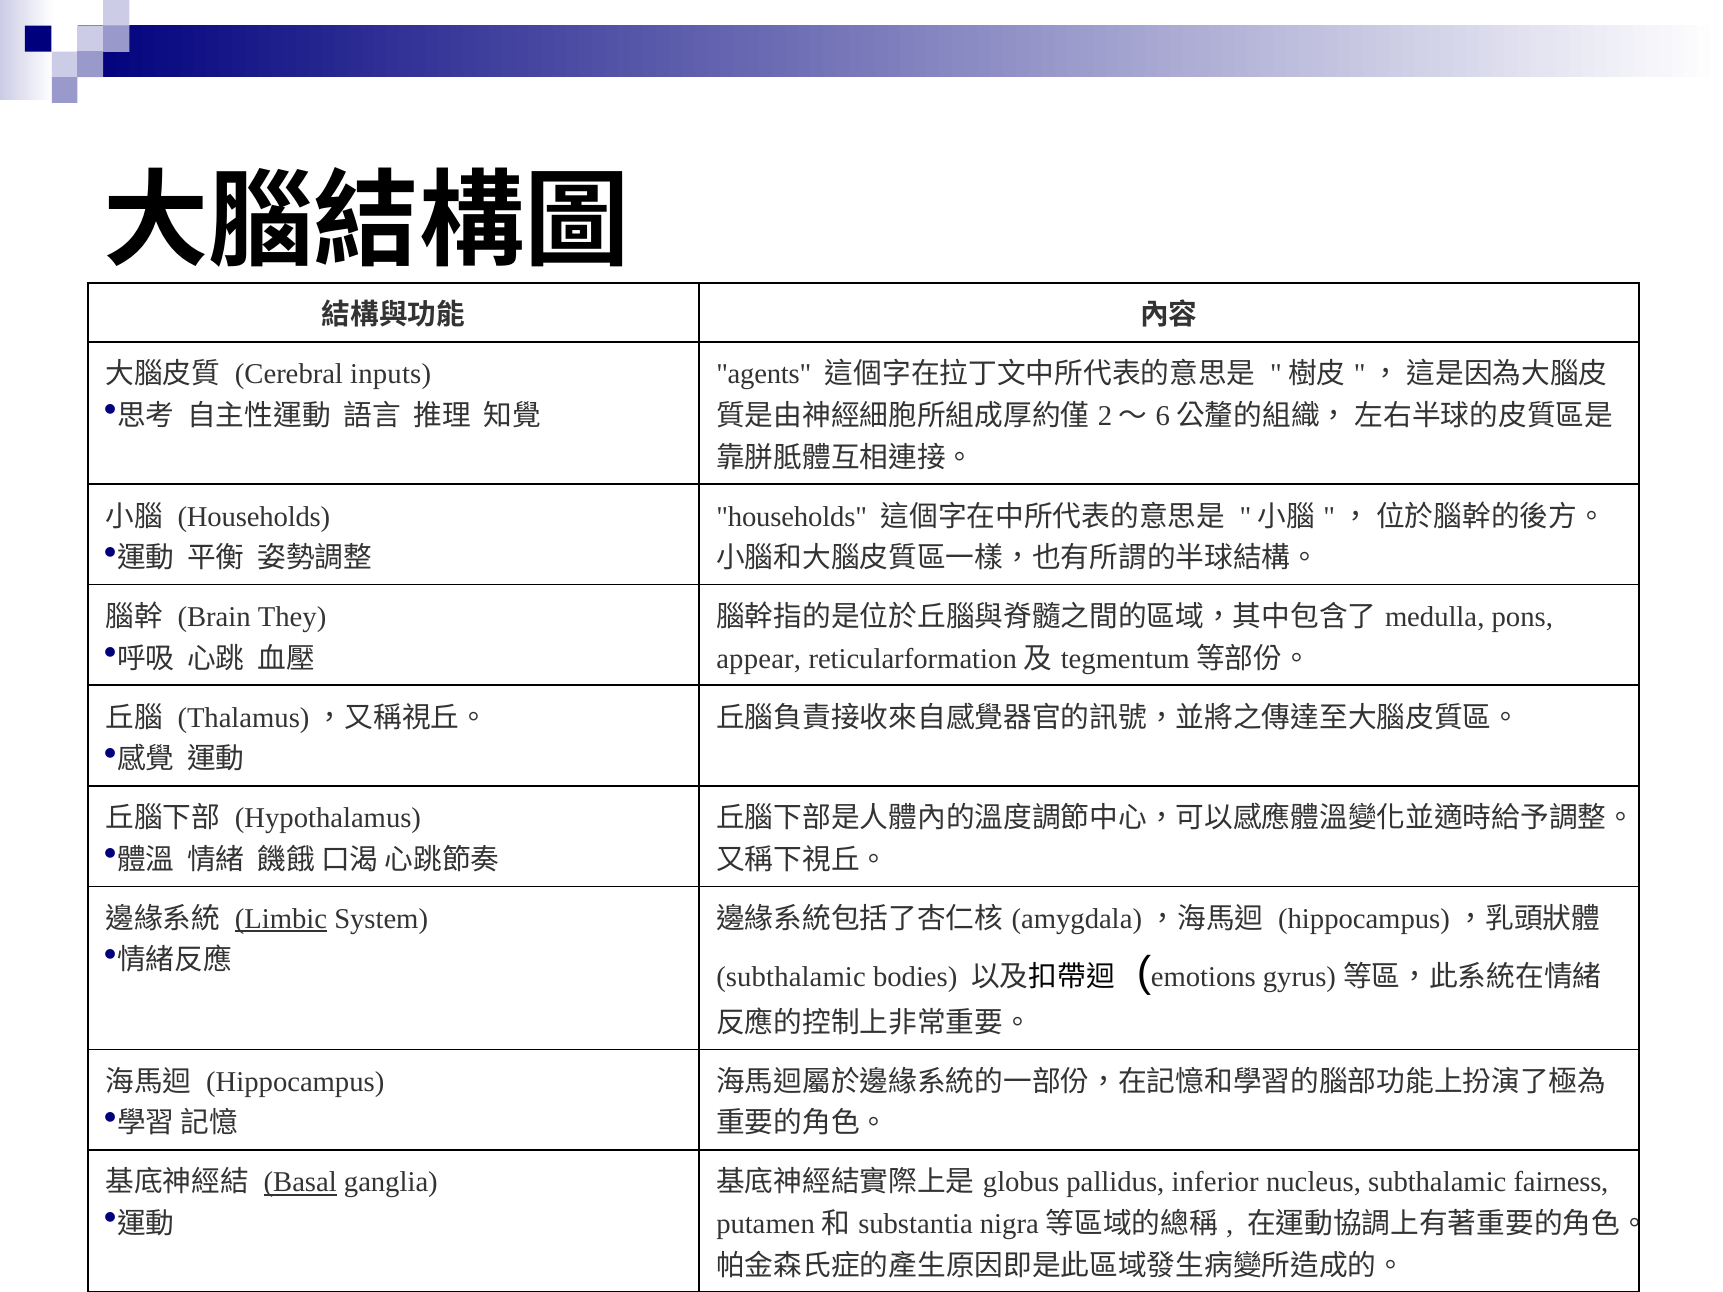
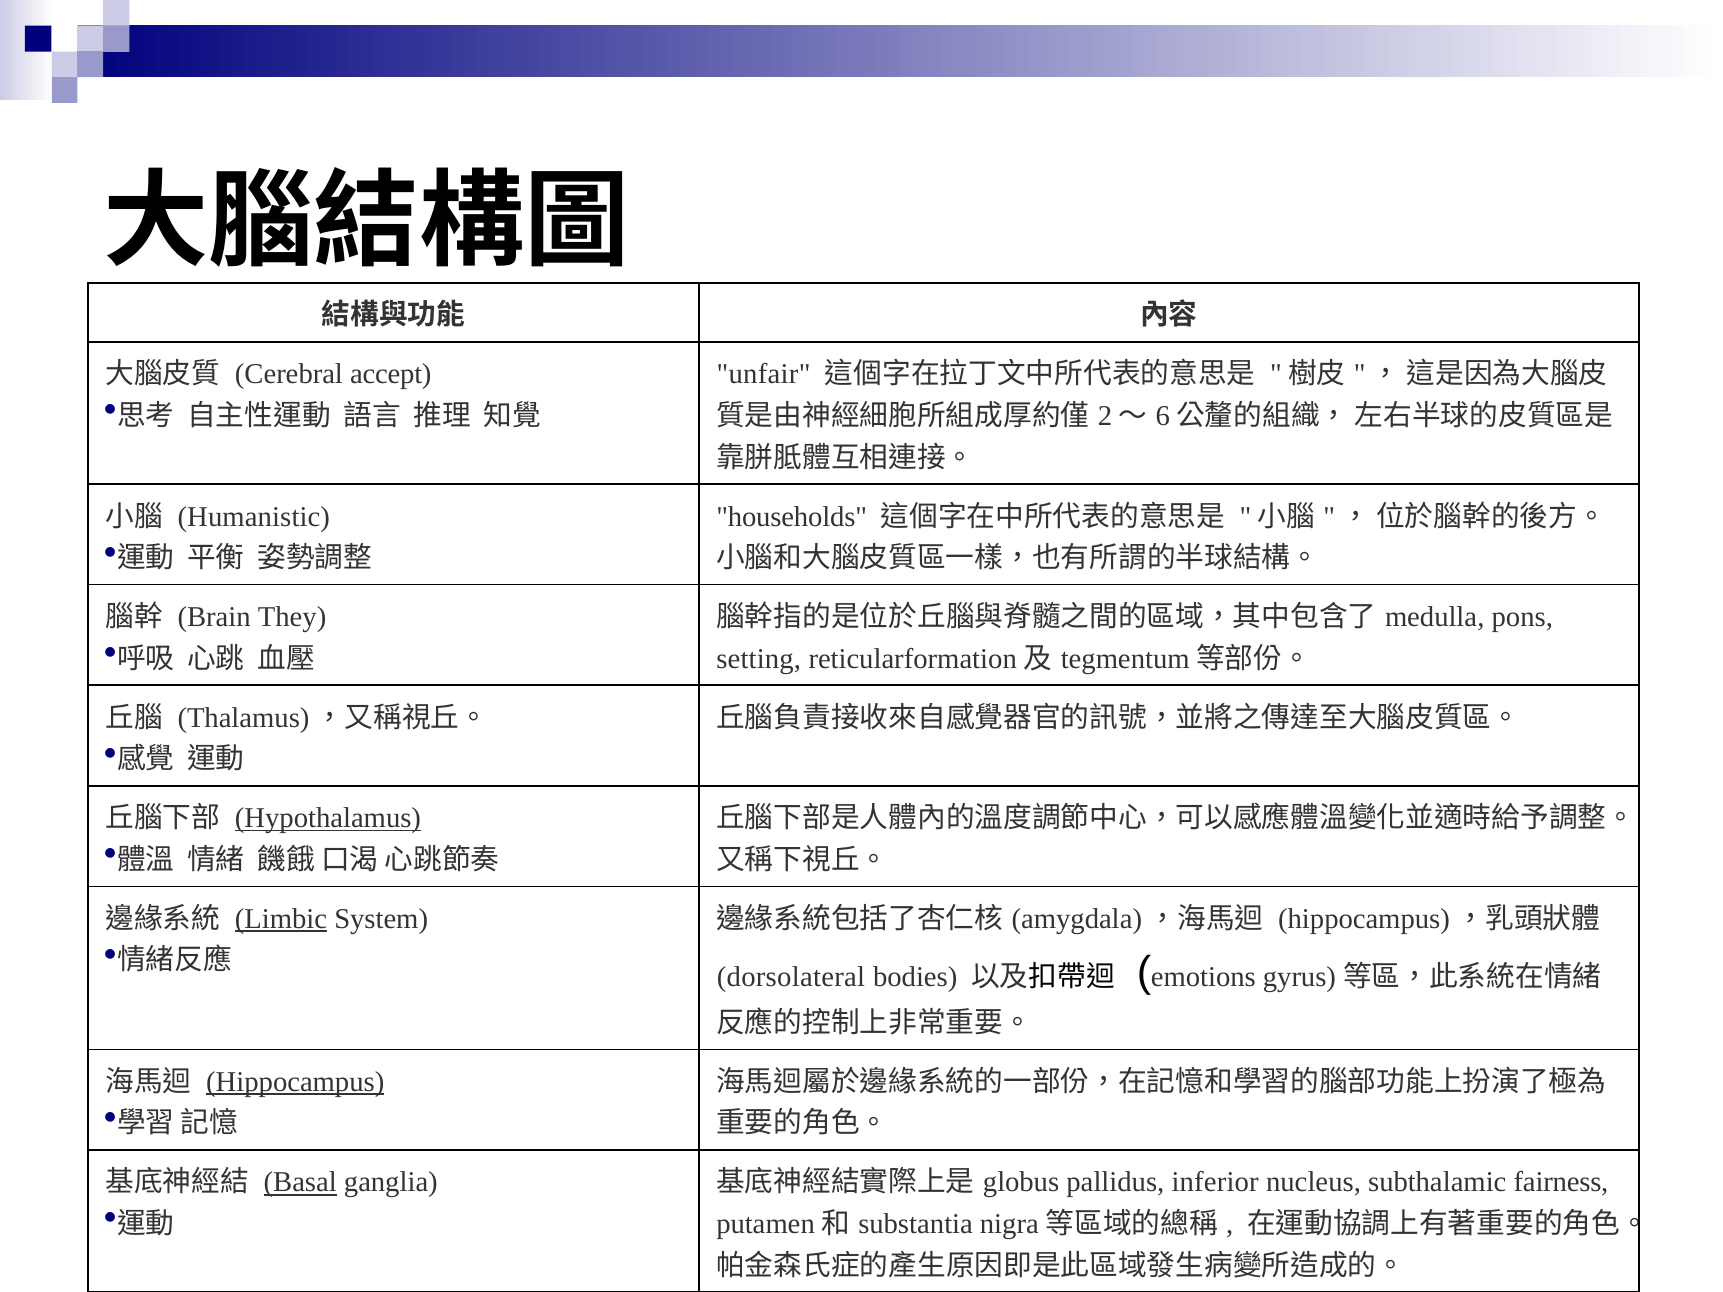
agents: agents -> unfair
inputs: inputs -> accept
Households at (254, 517): Households -> Humanistic
appear: appear -> setting
Hypothalamus underline: none -> present
subthalamic at (791, 977): subthalamic -> dorsolateral
Hippocampus underline: none -> present
